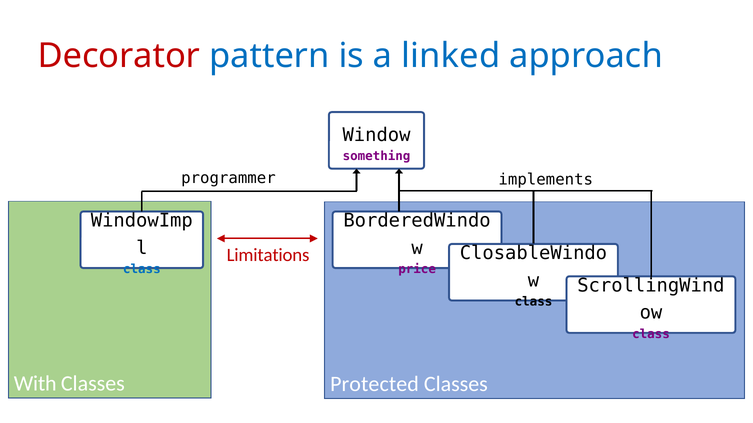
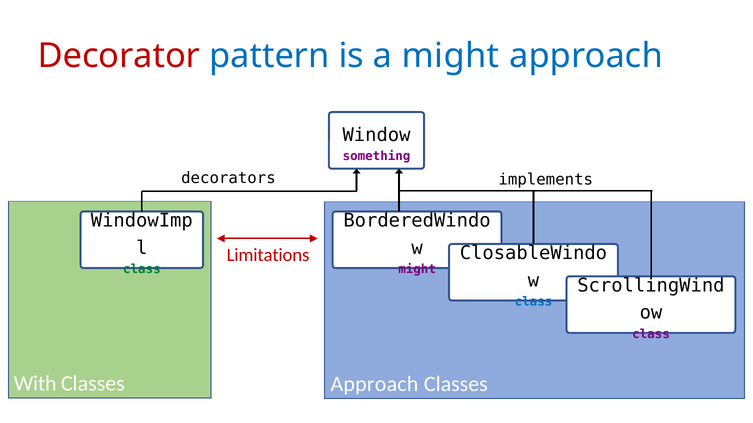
a linked: linked -> might
programmer: programmer -> decorators
class at (142, 270) colour: blue -> green
price at (417, 270): price -> might
class at (533, 302) colour: black -> blue
Classes Protected: Protected -> Approach
